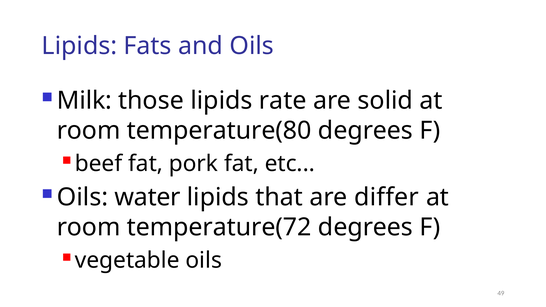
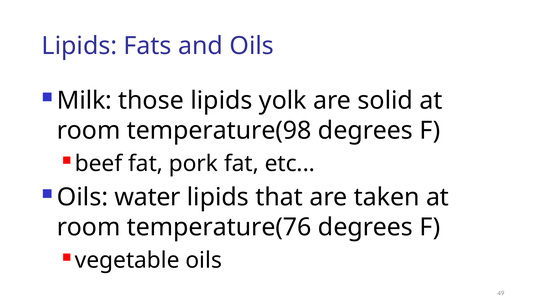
rate: rate -> yolk
temperature(80: temperature(80 -> temperature(98
differ: differ -> taken
temperature(72: temperature(72 -> temperature(76
